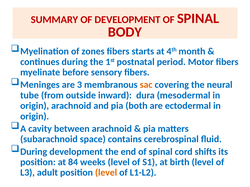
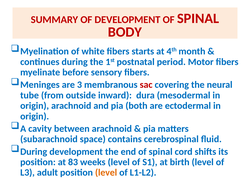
zones: zones -> white
sac colour: orange -> red
84: 84 -> 83
